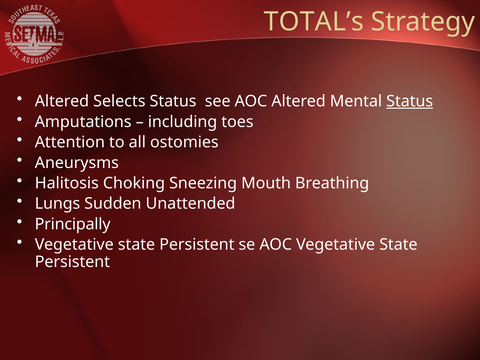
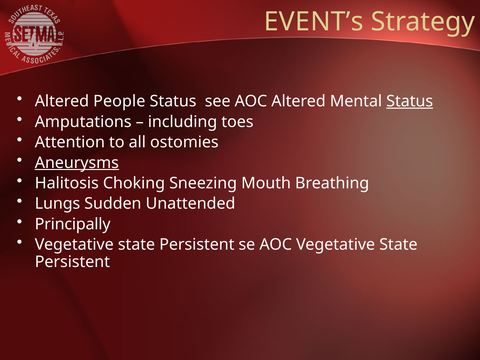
TOTAL’s: TOTAL’s -> EVENT’s
Selects: Selects -> People
Aneurysms underline: none -> present
